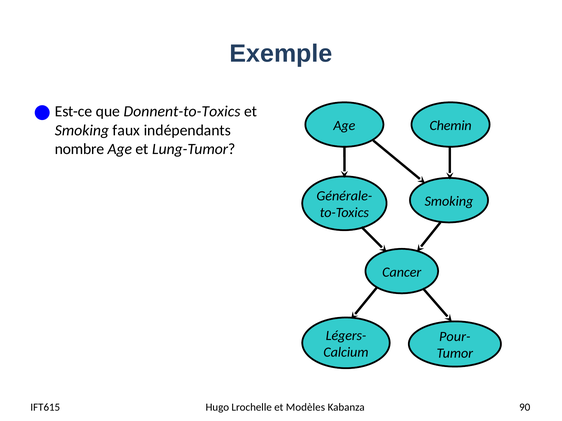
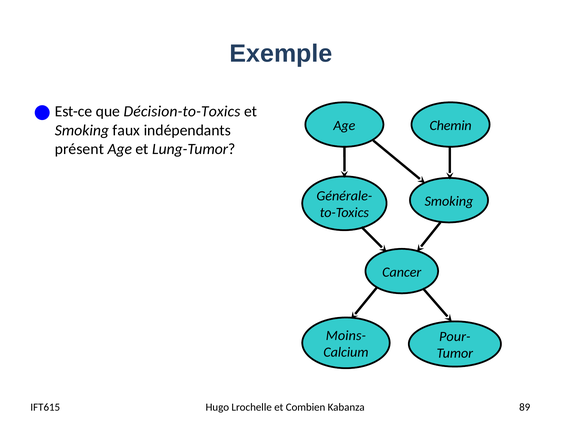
Donnent-to-Toxics: Donnent-to-Toxics -> Décision-to-Toxics
nombre: nombre -> présent
Légers-: Légers- -> Moins-
Modèles: Modèles -> Combien
90: 90 -> 89
